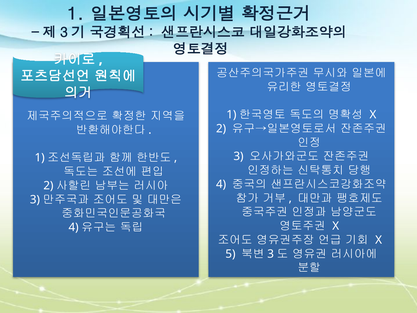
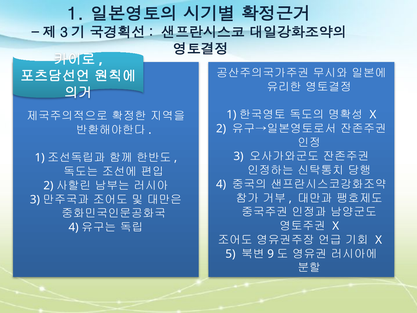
3 at (271, 254): 3 -> 9
